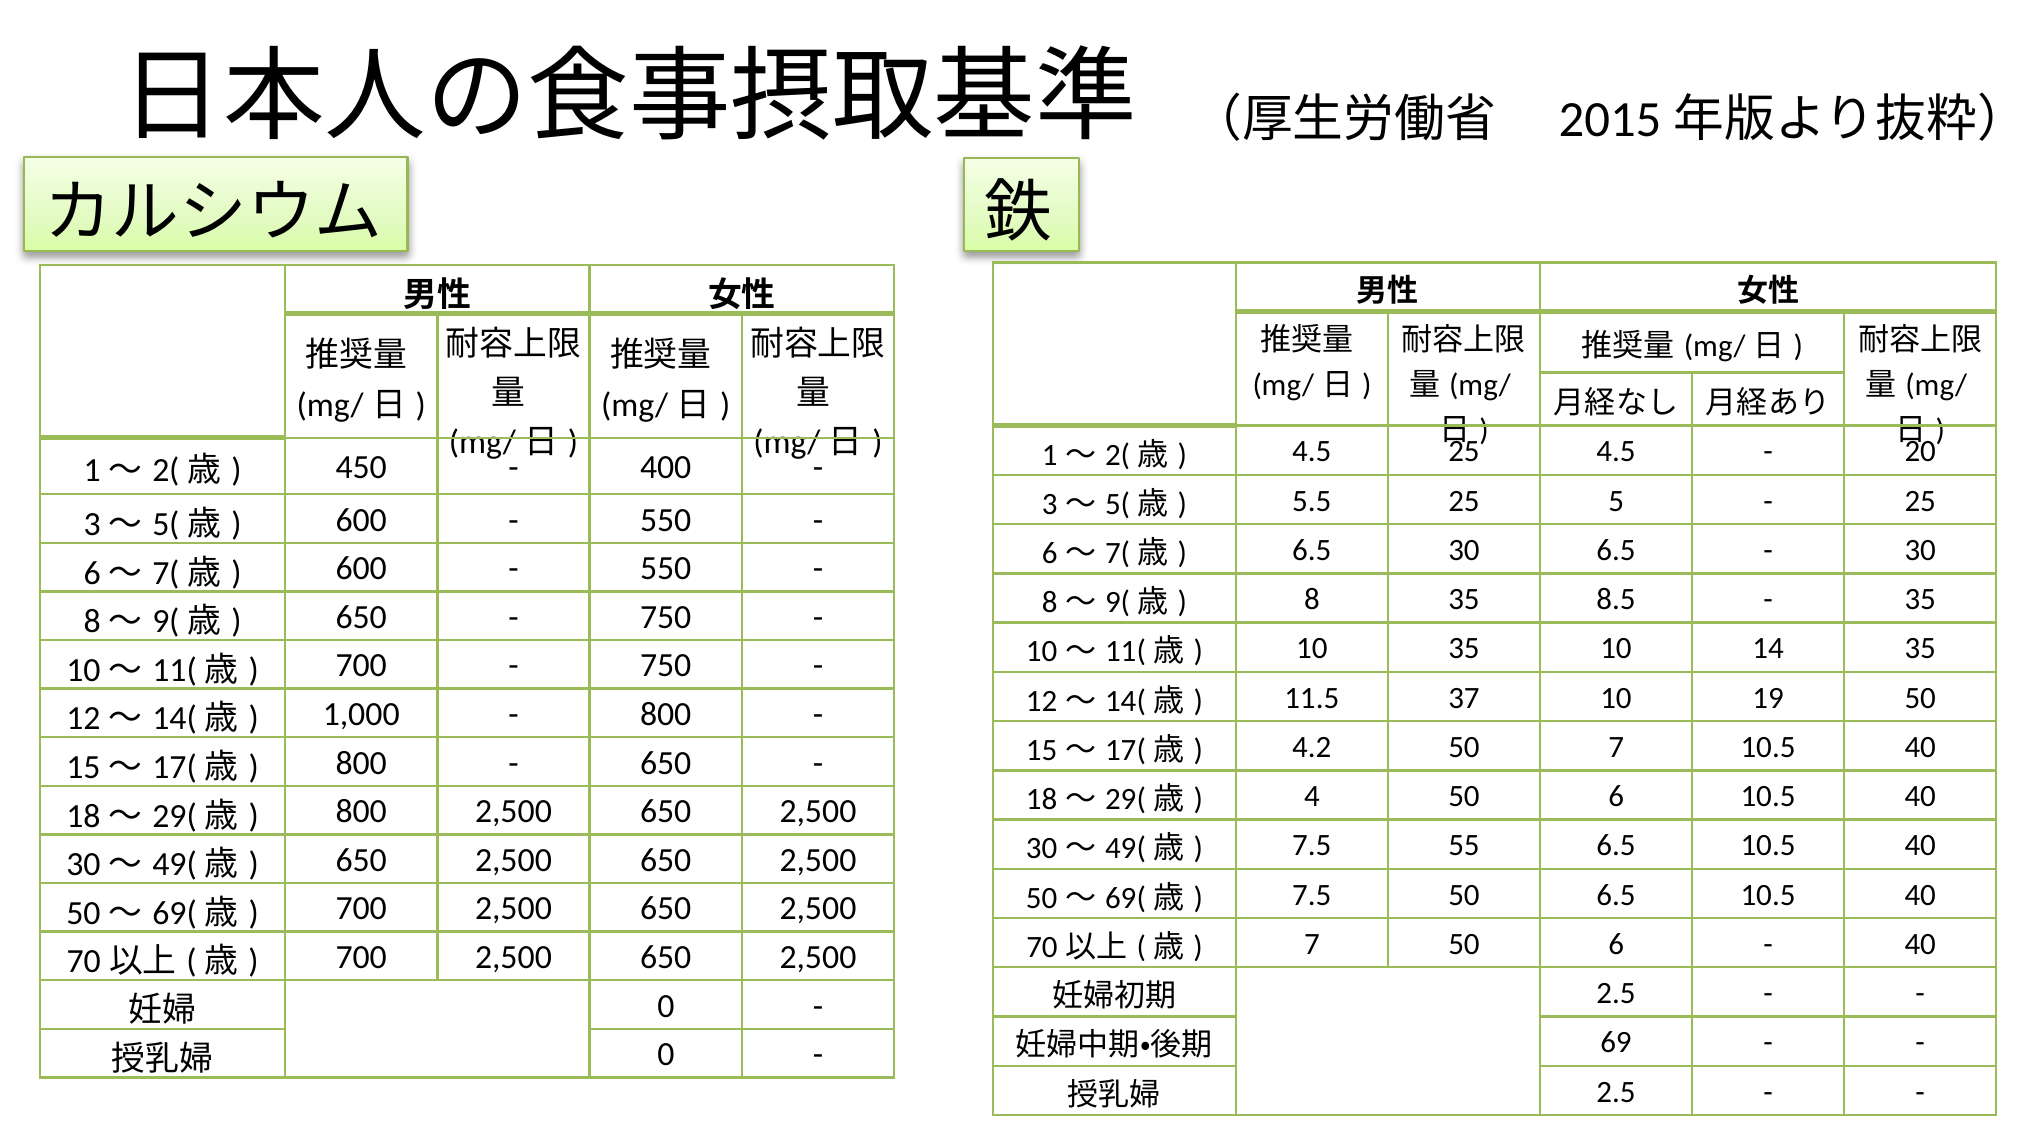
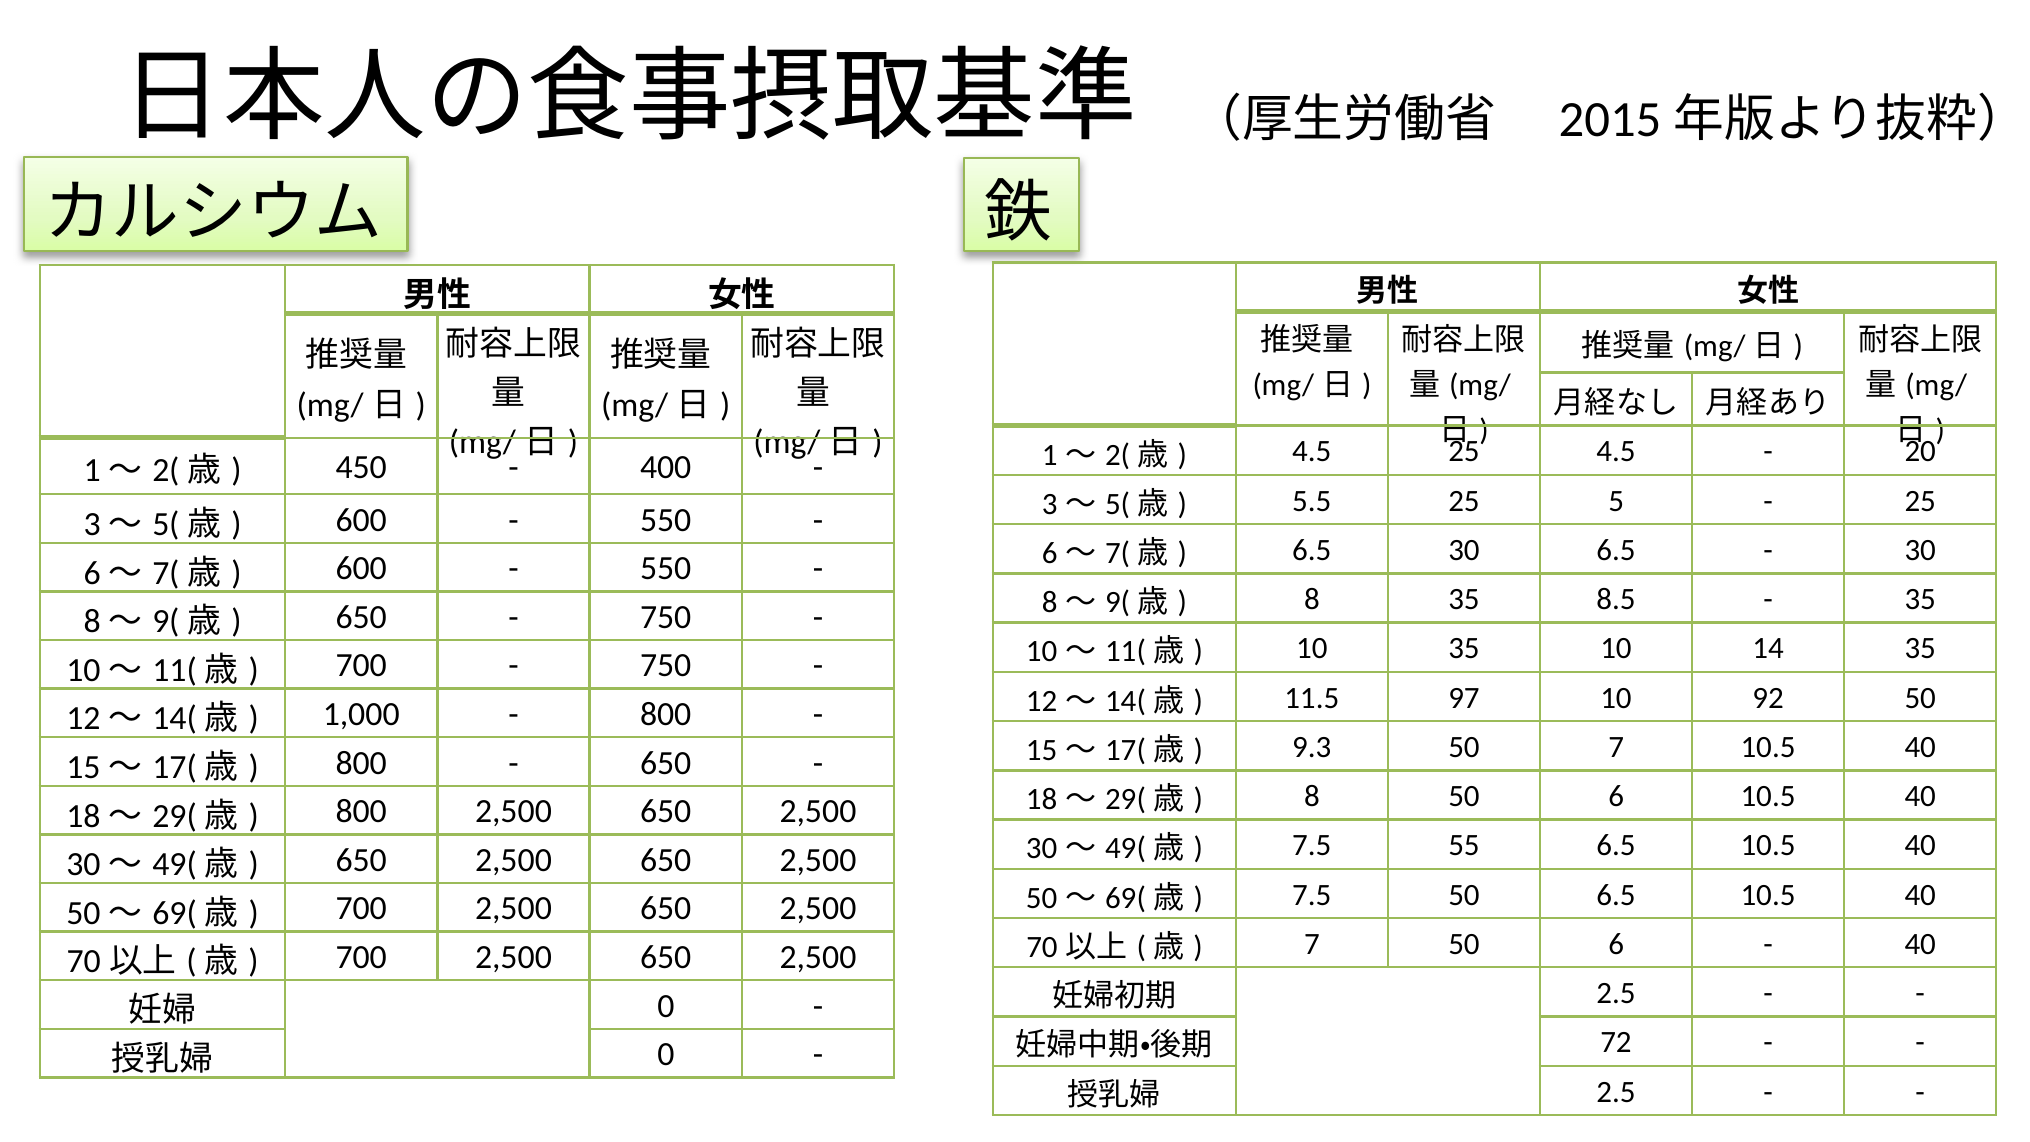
37: 37 -> 97
19: 19 -> 92
4.2: 4.2 -> 9.3
4 at (1312, 796): 4 -> 8
69: 69 -> 72
